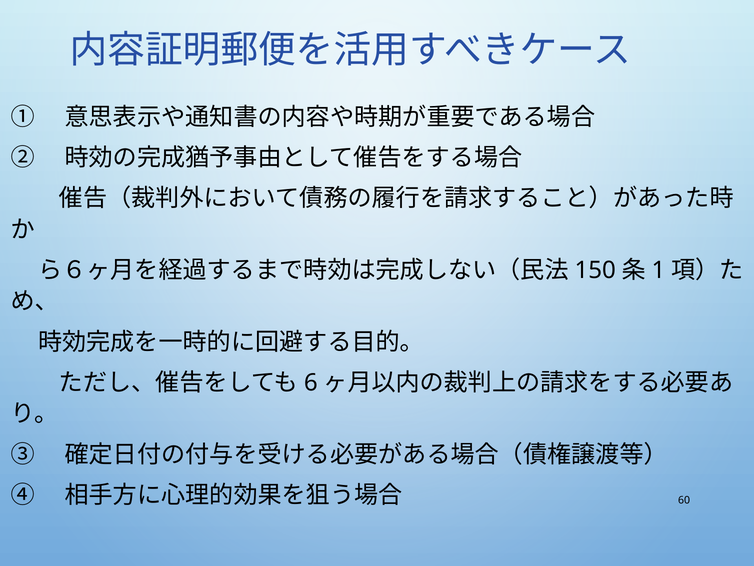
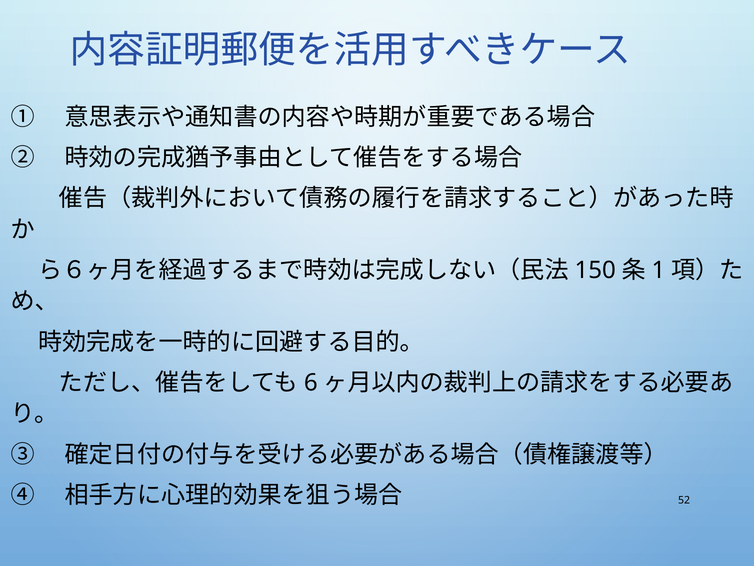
60: 60 -> 52
